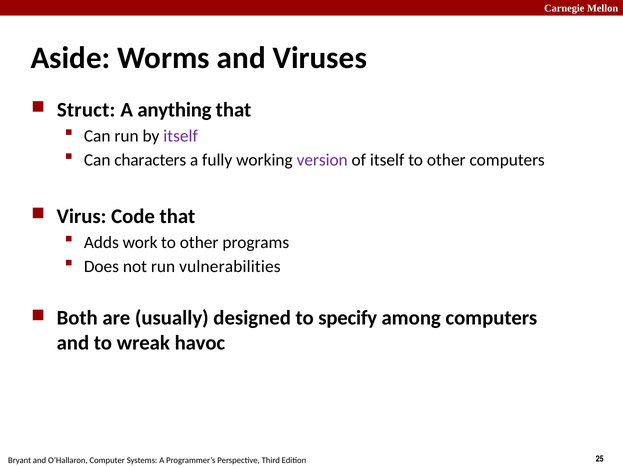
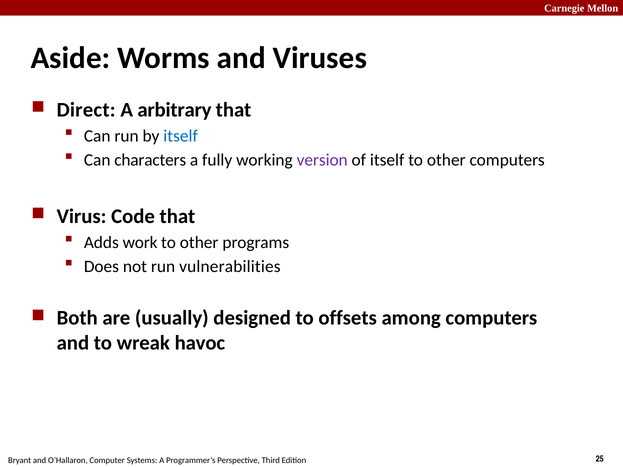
Struct: Struct -> Direct
anything: anything -> arbitrary
itself at (181, 136) colour: purple -> blue
specify: specify -> offsets
